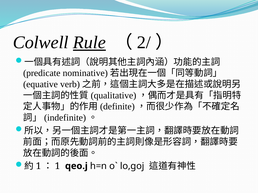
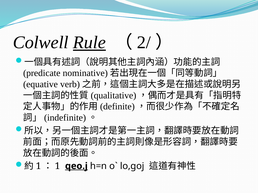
qeo.j underline: none -> present
